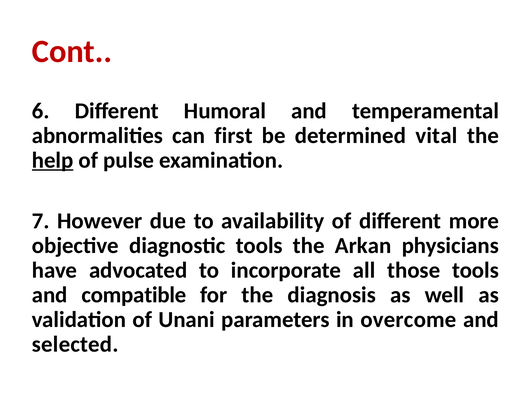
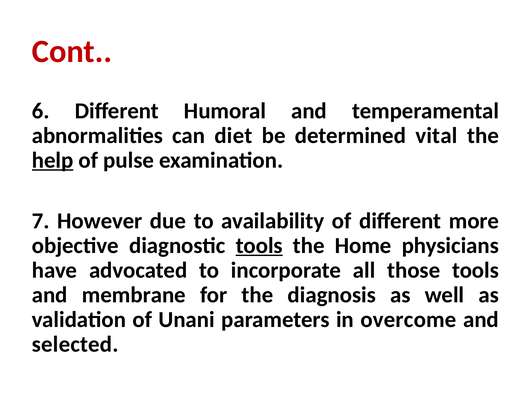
first: first -> diet
tools at (259, 246) underline: none -> present
Arkan: Arkan -> Home
compatible: compatible -> membrane
